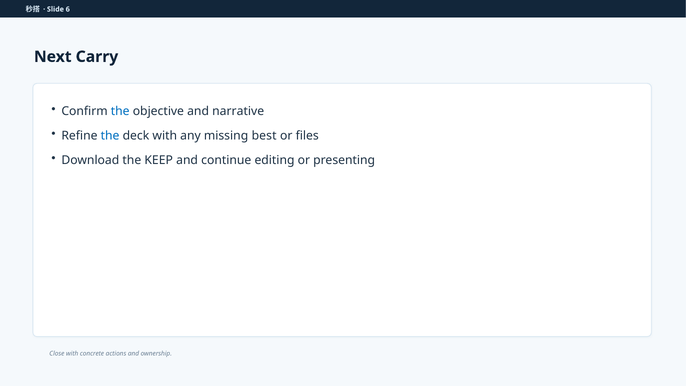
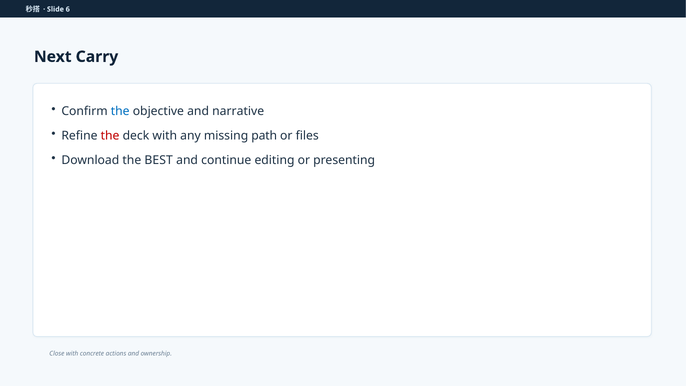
the at (110, 136) colour: blue -> red
best: best -> path
KEEP: KEEP -> BEST
